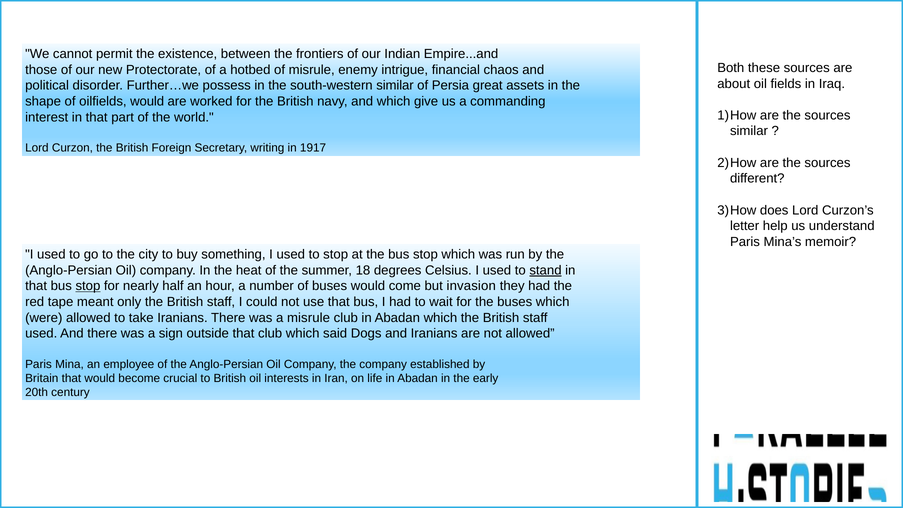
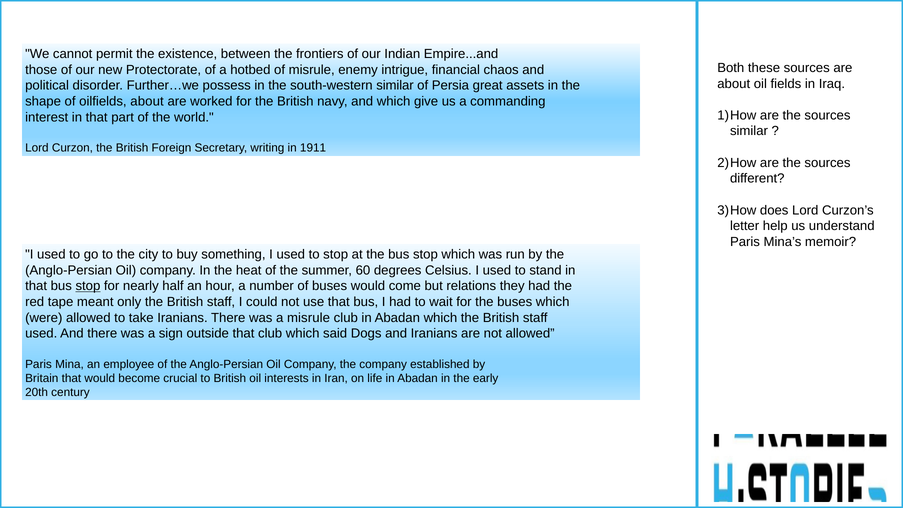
oilfields would: would -> about
1917: 1917 -> 1911
18: 18 -> 60
stand underline: present -> none
invasion: invasion -> relations
